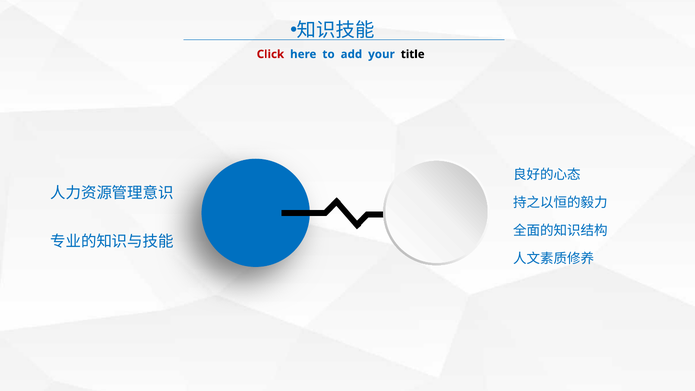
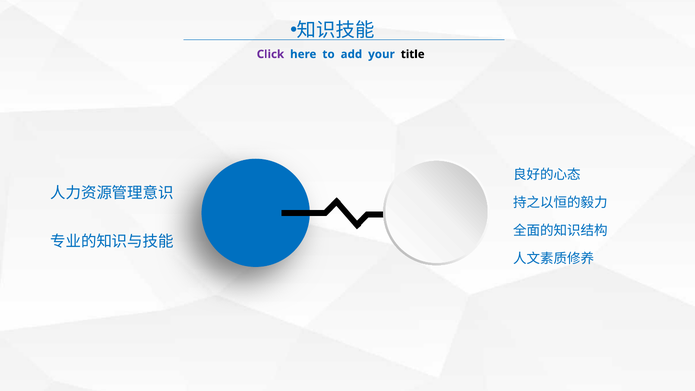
Click colour: red -> purple
